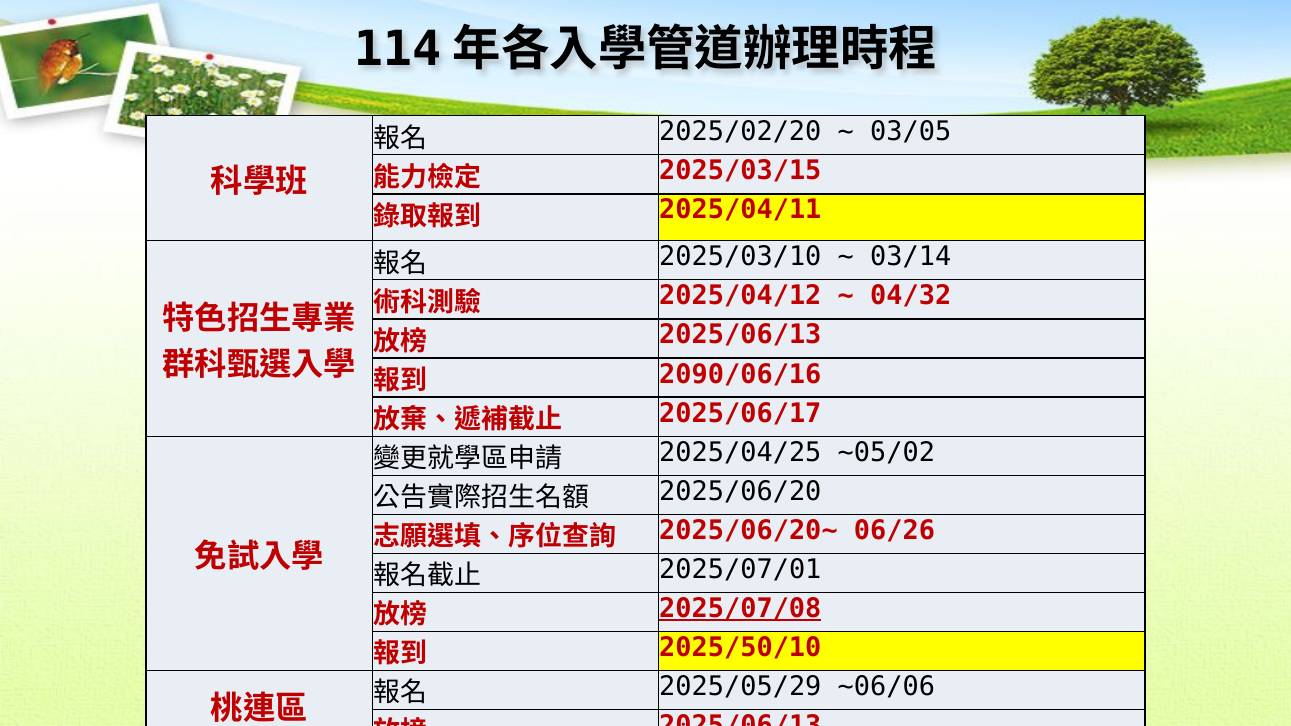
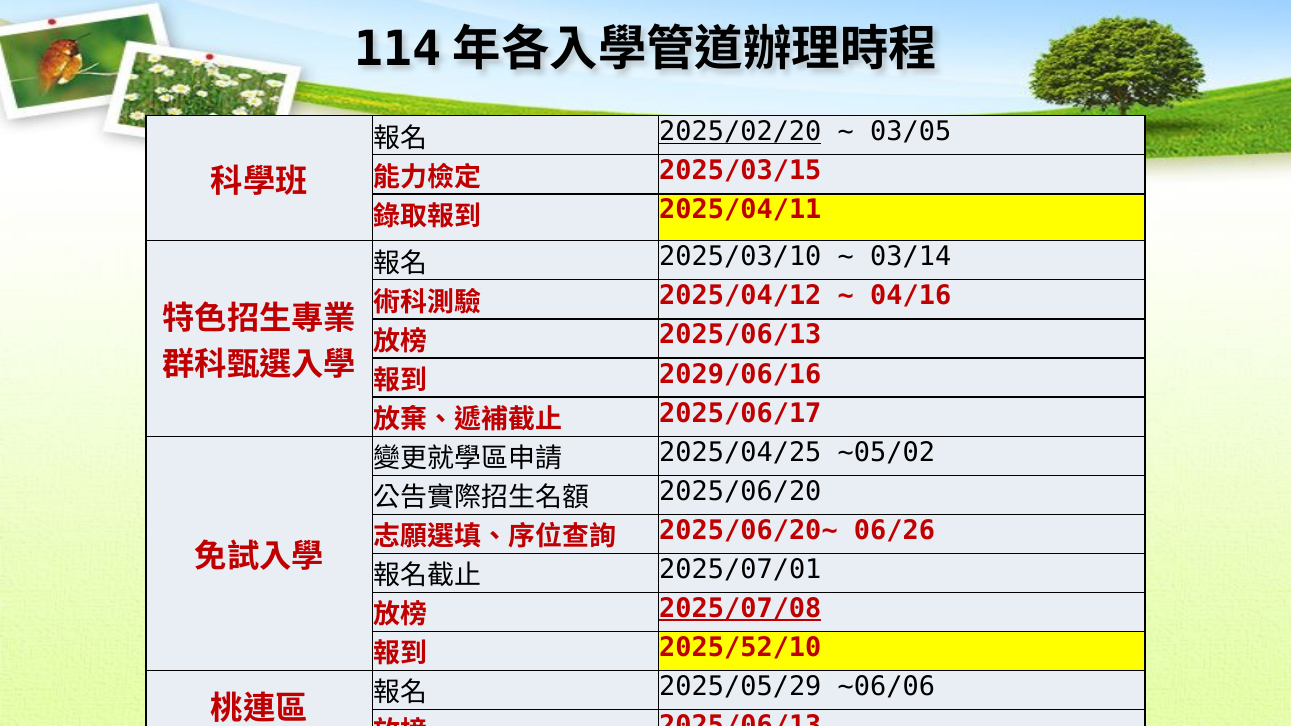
2025/02/20 underline: none -> present
04/32: 04/32 -> 04/16
2090/06/16: 2090/06/16 -> 2029/06/16
2025/50/10: 2025/50/10 -> 2025/52/10
